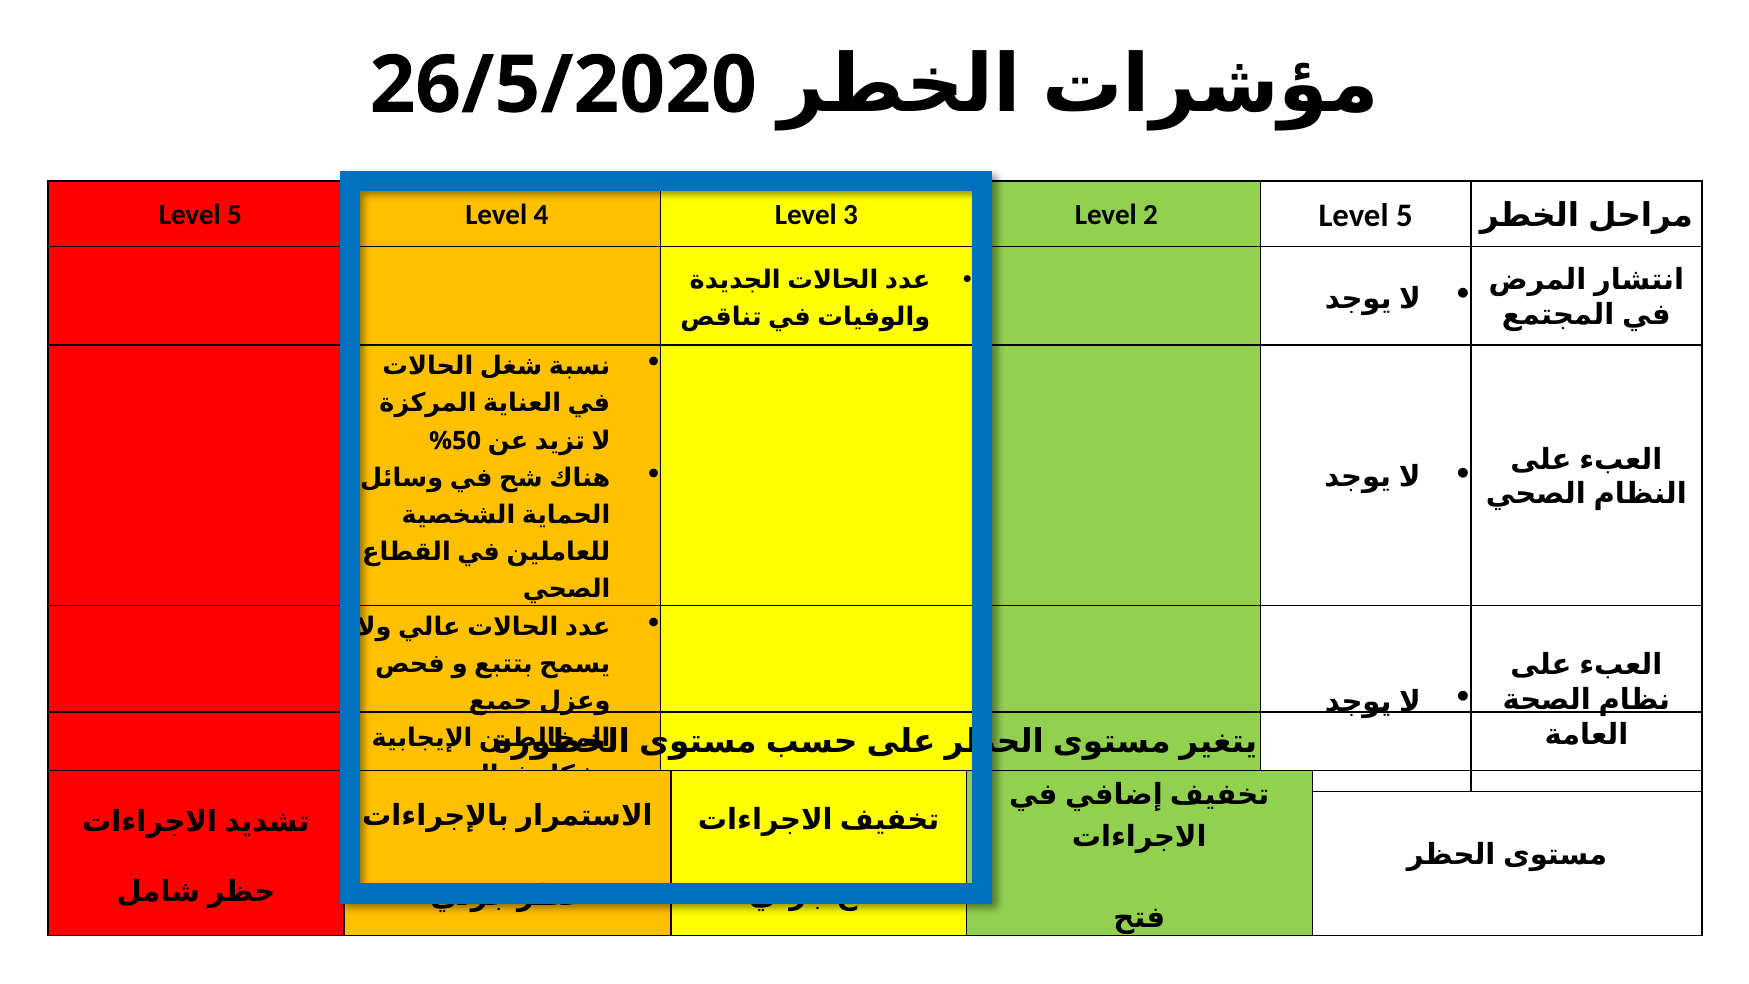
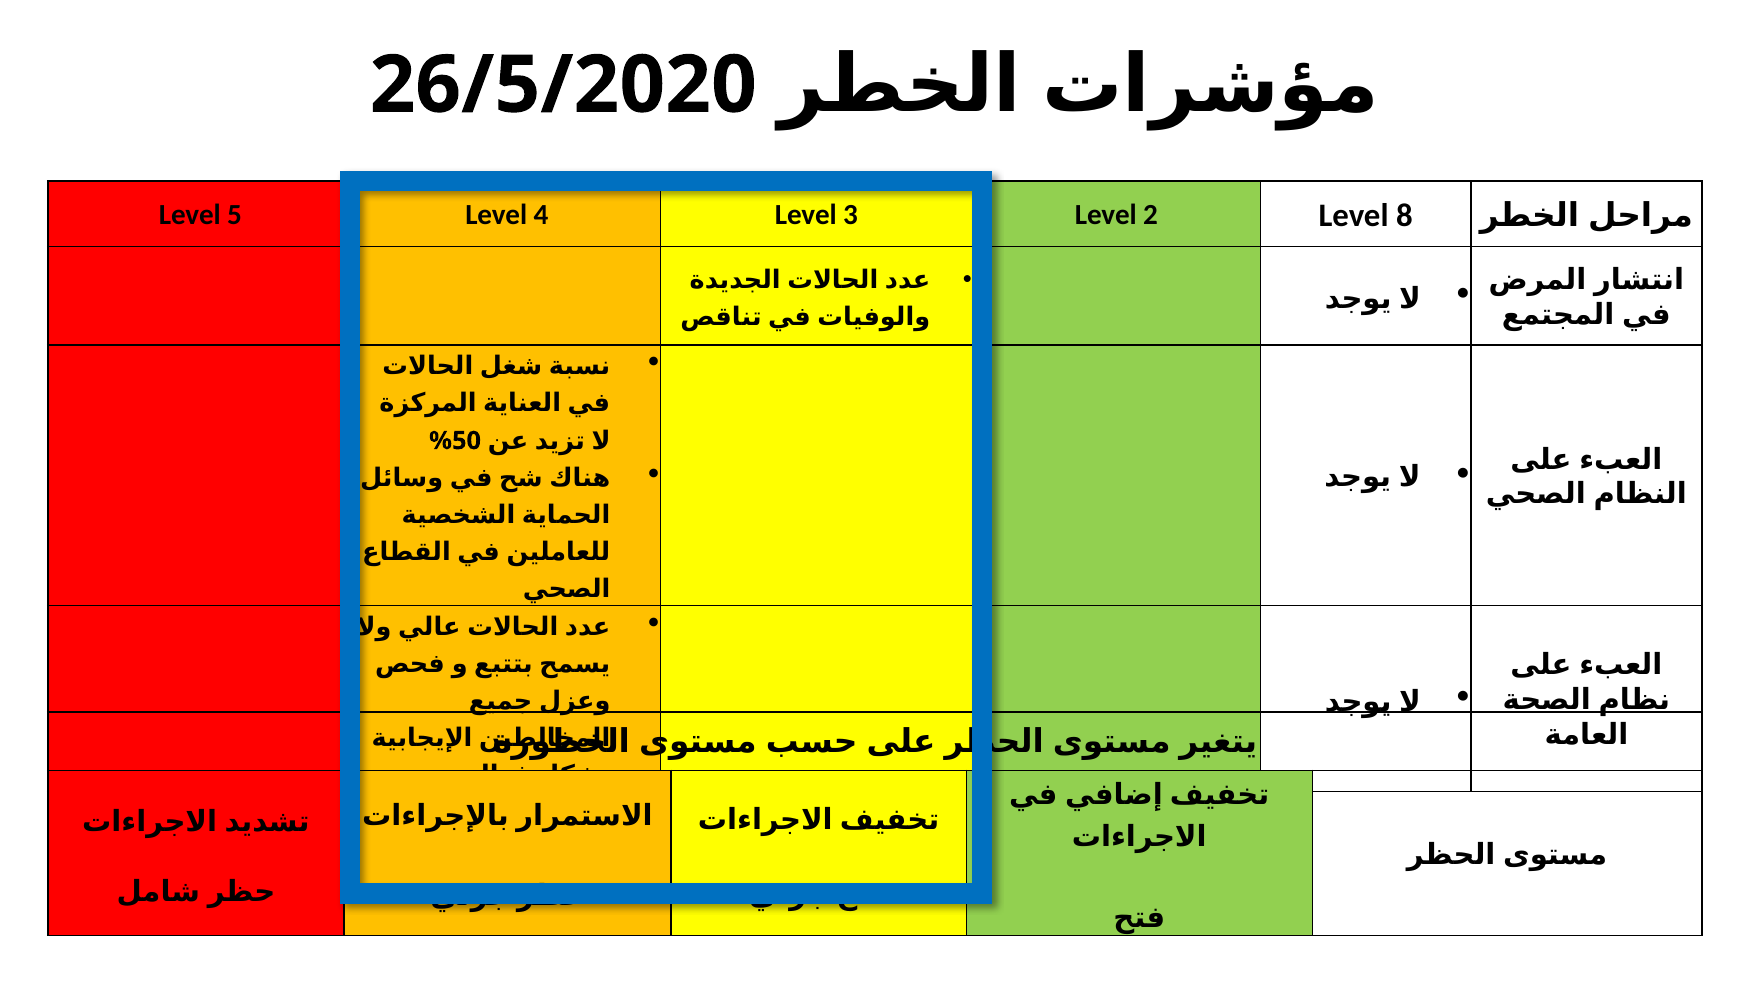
2 Level 5: 5 -> 8
